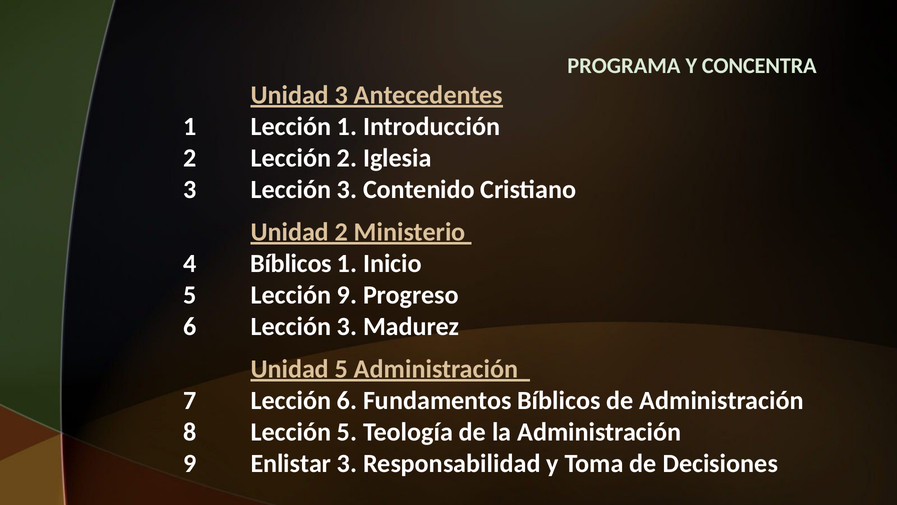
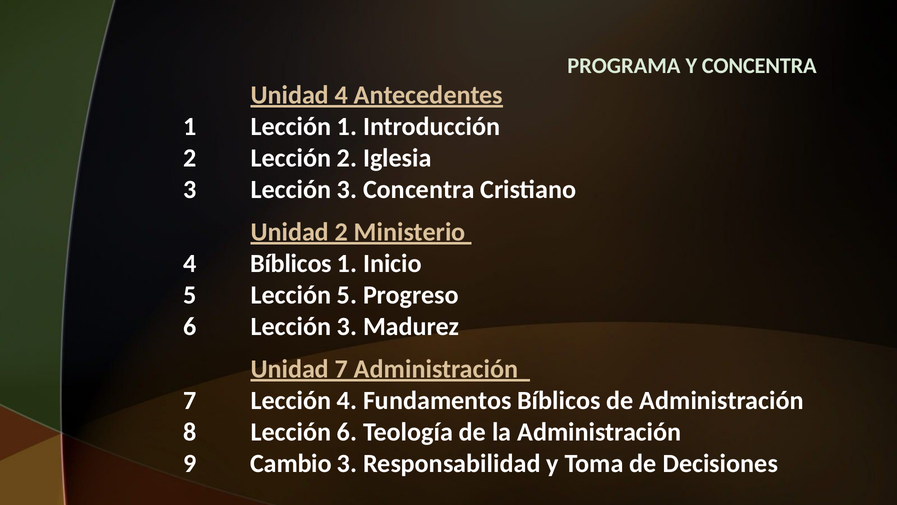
Unidad 3: 3 -> 4
3 Contenido: Contenido -> Concentra
Lección 9: 9 -> 5
Unidad 5: 5 -> 7
Lección 6: 6 -> 4
Lección 5: 5 -> 6
Enlistar: Enlistar -> Cambio
